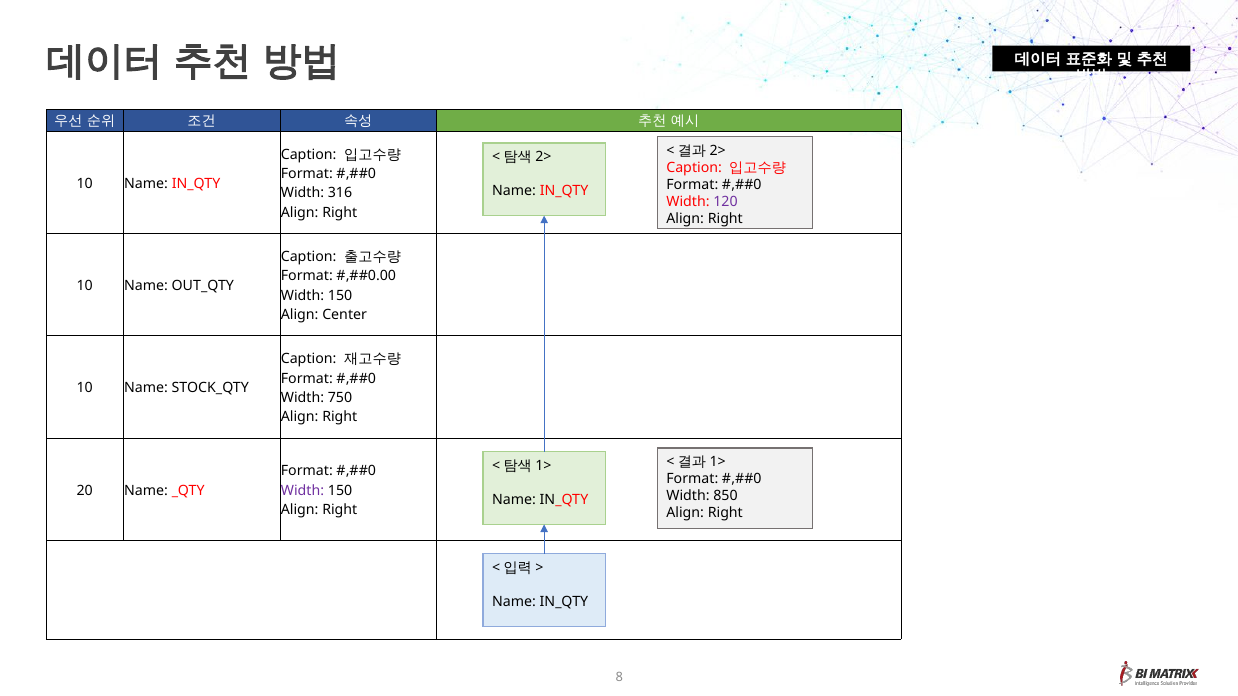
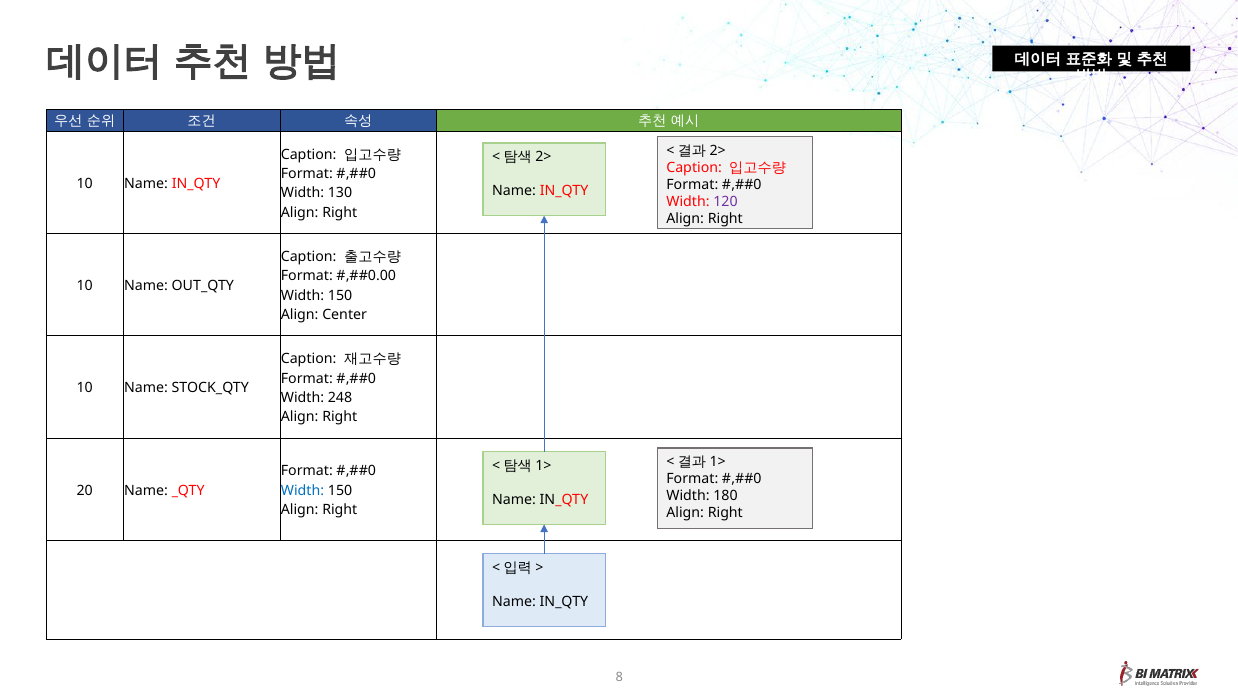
316: 316 -> 130
750: 750 -> 248
Width at (302, 491) colour: purple -> blue
850: 850 -> 180
